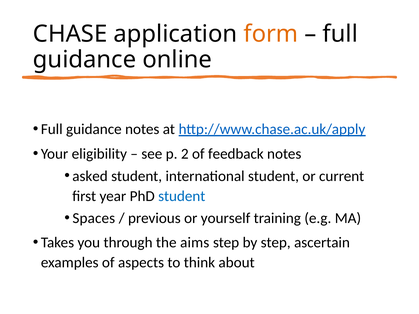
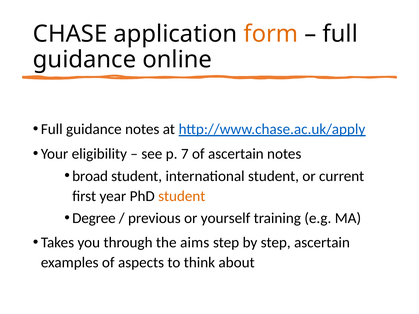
2: 2 -> 7
of feedback: feedback -> ascertain
asked: asked -> broad
student at (182, 196) colour: blue -> orange
Spaces: Spaces -> Degree
